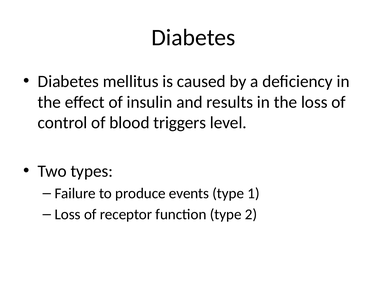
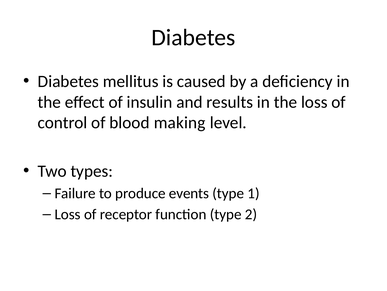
triggers: triggers -> making
